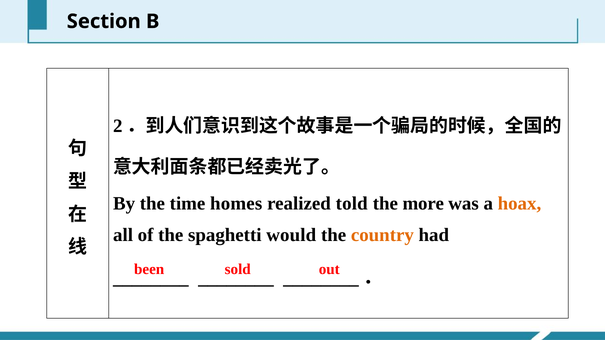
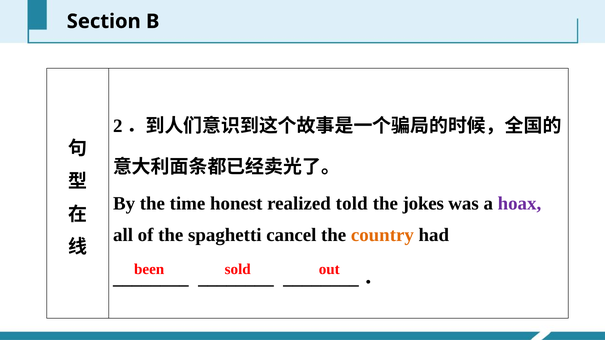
homes: homes -> honest
more: more -> jokes
hoax colour: orange -> purple
would: would -> cancel
